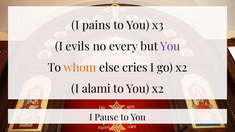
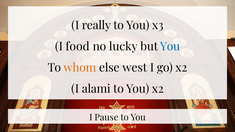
pains: pains -> really
evils: evils -> food
every: every -> lucky
You at (170, 47) colour: purple -> blue
cries: cries -> west
